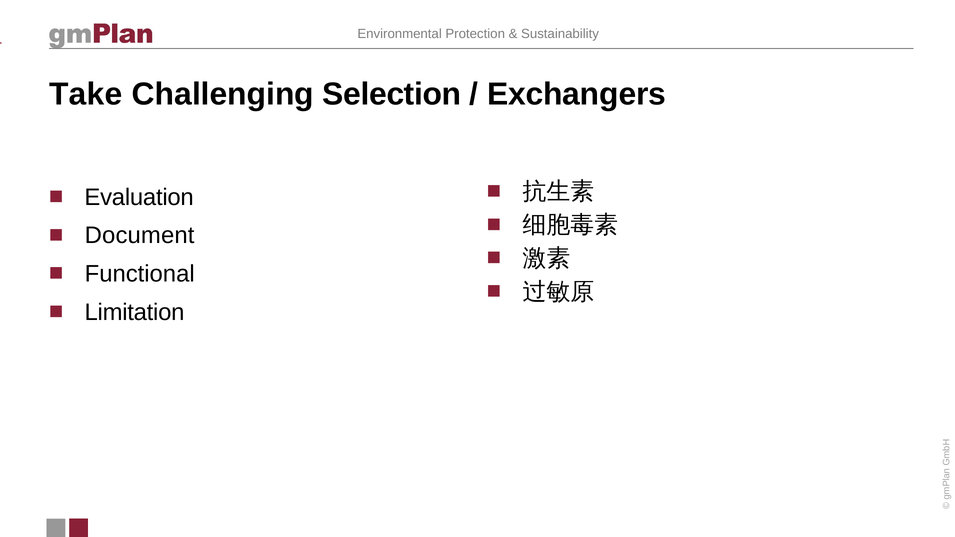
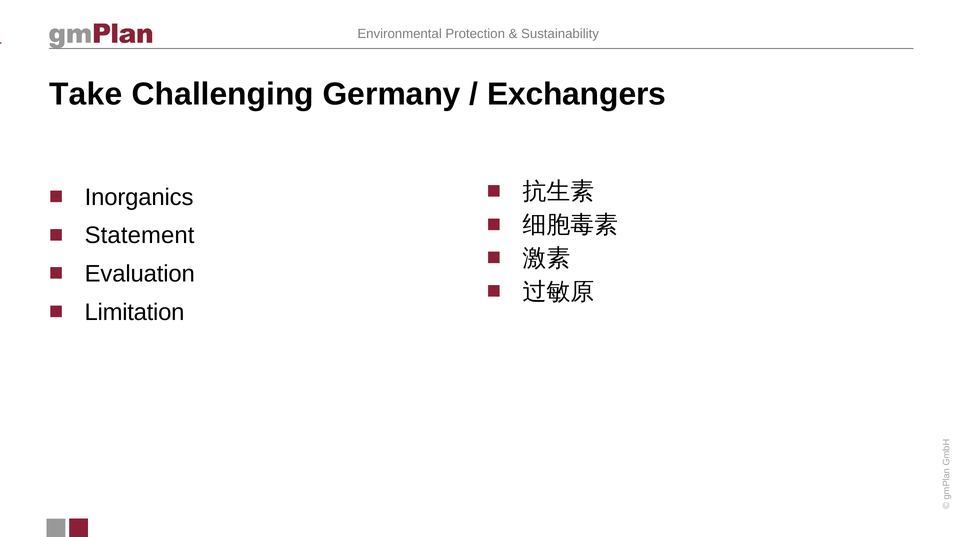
Selection: Selection -> Germany
Evaluation: Evaluation -> Inorganics
Document: Document -> Statement
Functional: Functional -> Evaluation
